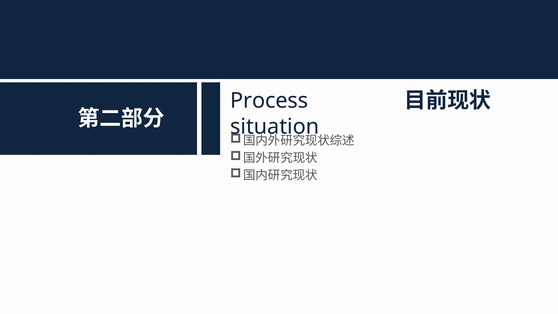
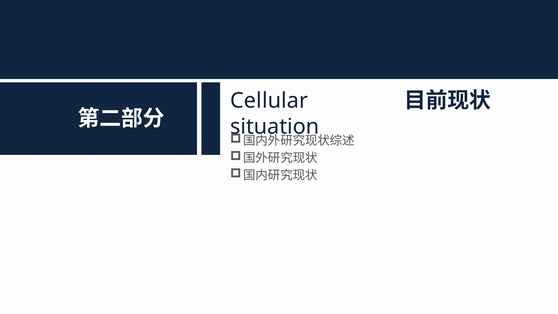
Process: Process -> Cellular
